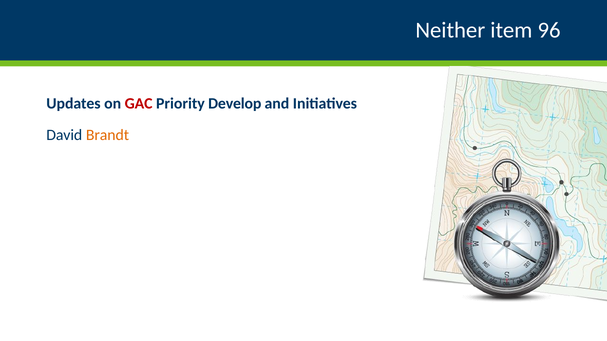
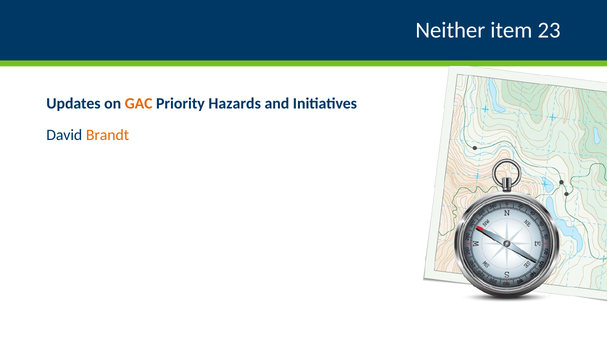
96: 96 -> 23
GAC colour: red -> orange
Develop: Develop -> Hazards
